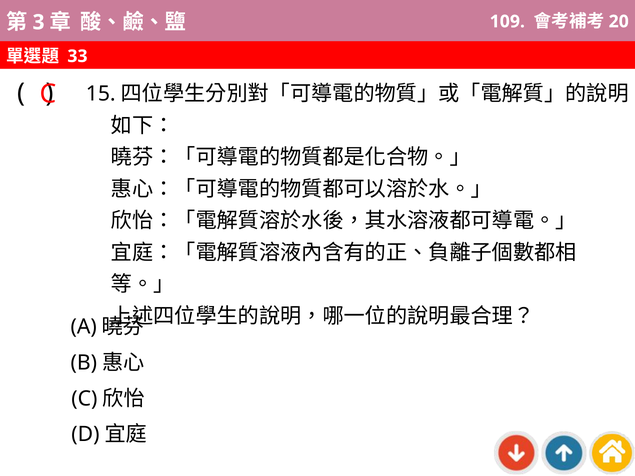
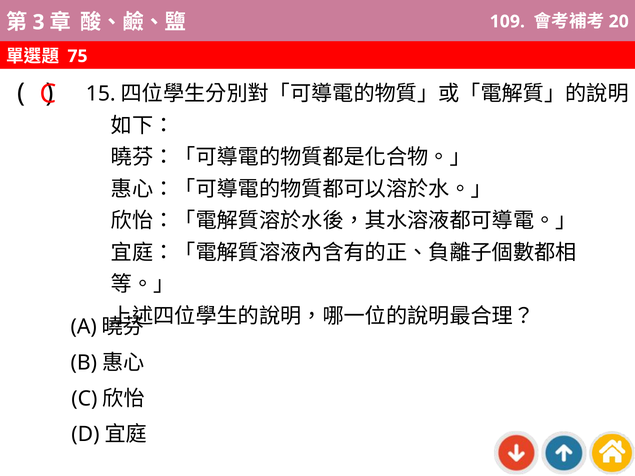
33: 33 -> 75
